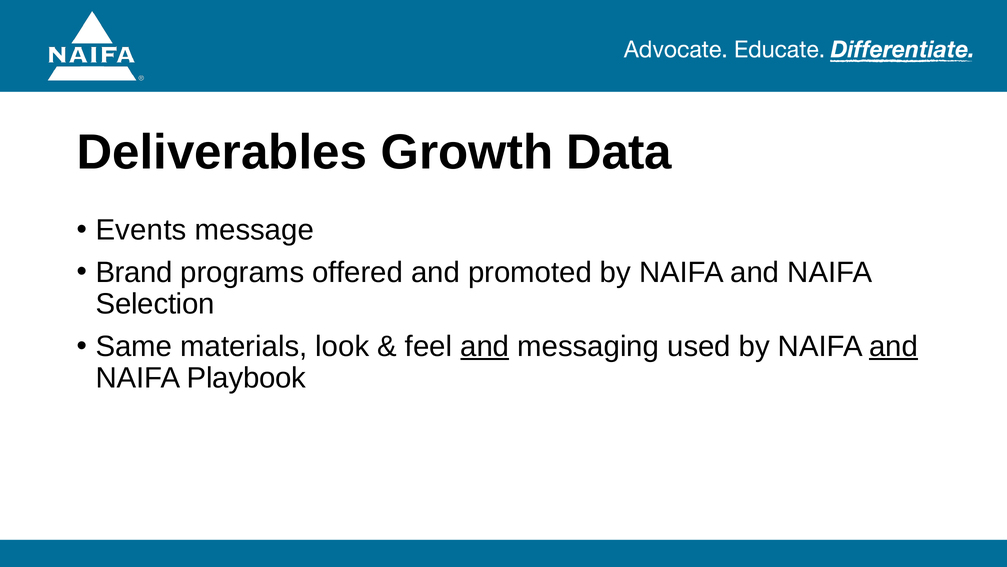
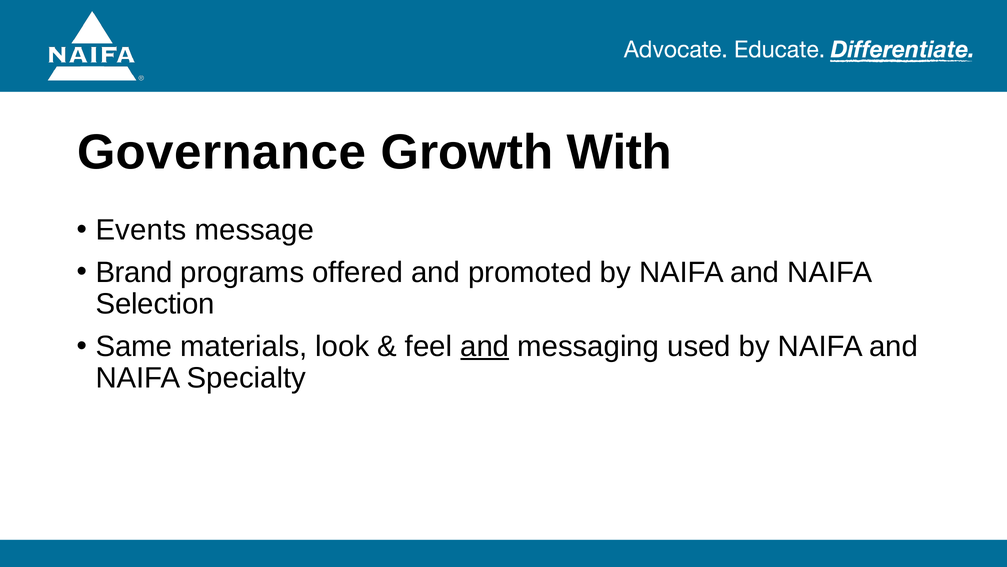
Deliverables: Deliverables -> Governance
Data: Data -> With
and at (894, 346) underline: present -> none
Playbook: Playbook -> Specialty
